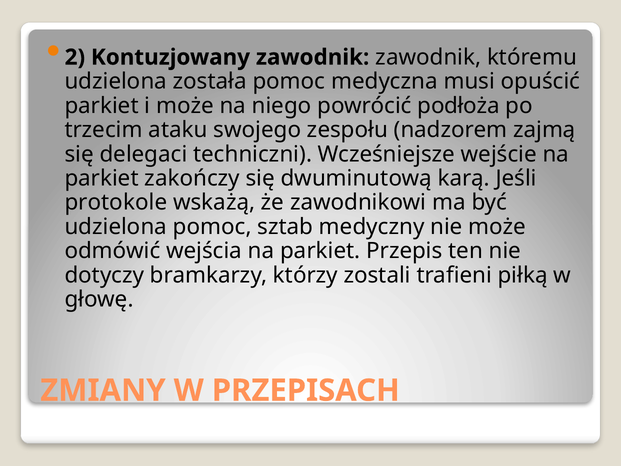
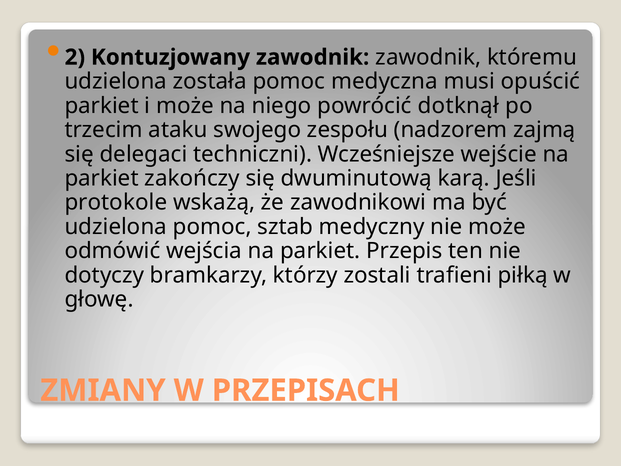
podłoża: podłoża -> dotknął
